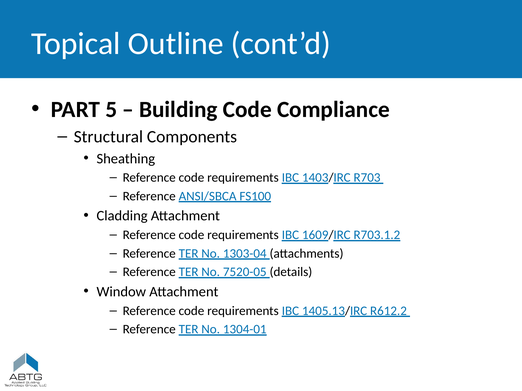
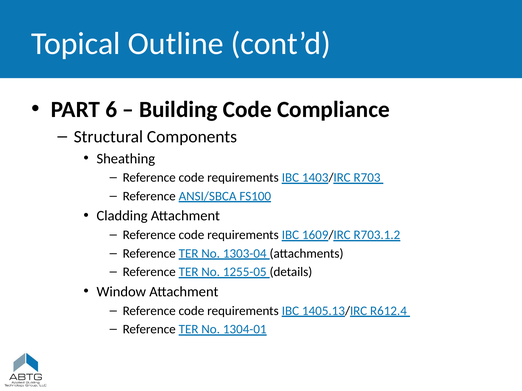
5: 5 -> 6
7520-05: 7520-05 -> 1255-05
R612.2: R612.2 -> R612.4
